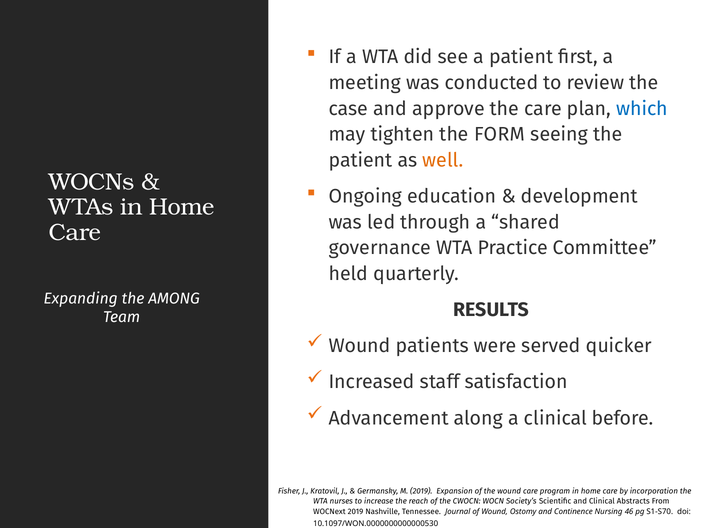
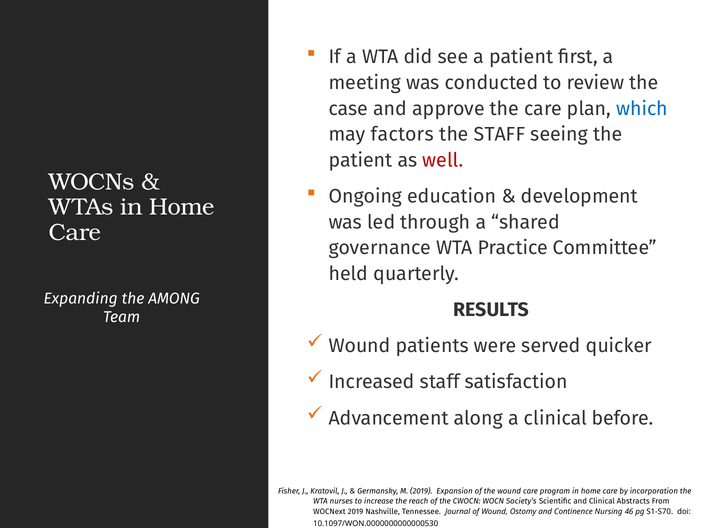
tighten: tighten -> factors
the FORM: FORM -> STAFF
well colour: orange -> red
